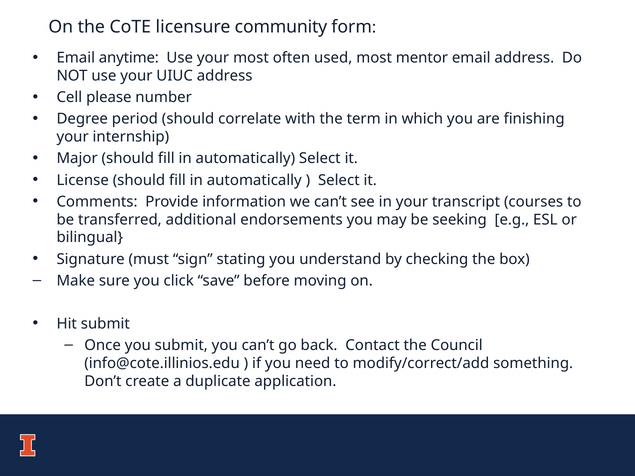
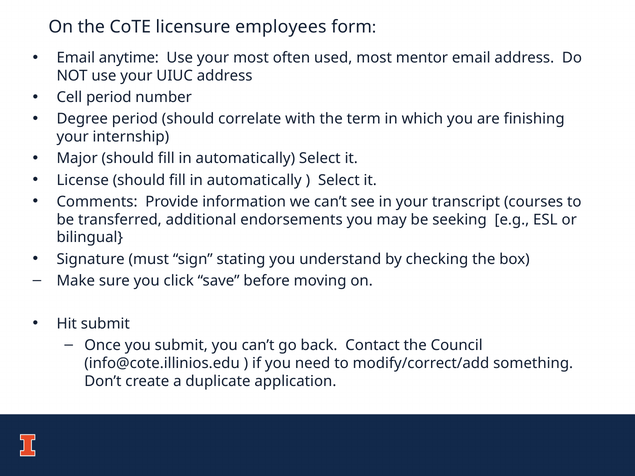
community: community -> employees
Cell please: please -> period
